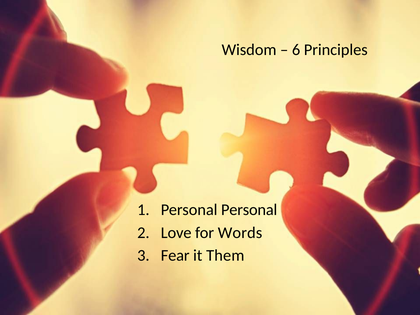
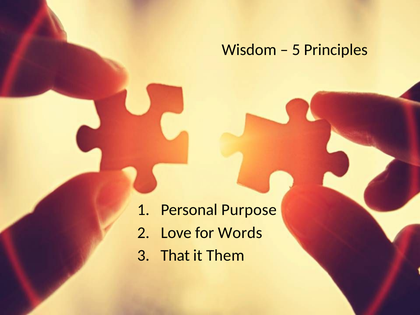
6: 6 -> 5
Personal Personal: Personal -> Purpose
Fear: Fear -> That
